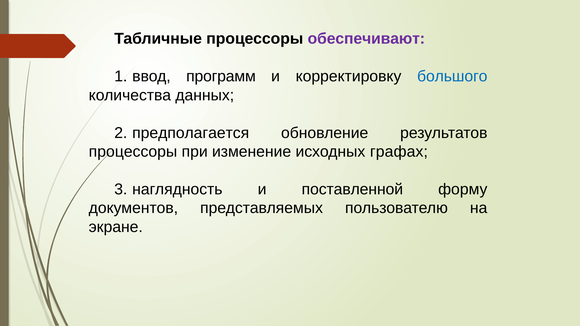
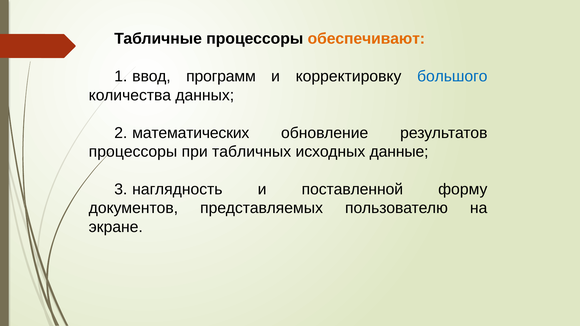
обеспечивают colour: purple -> orange
предполагается: предполагается -> математических
изменение: изменение -> табличных
графах: графах -> данные
